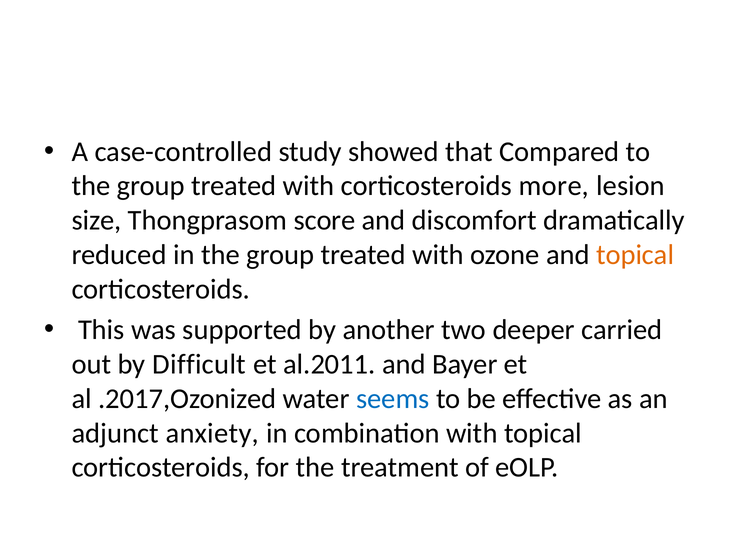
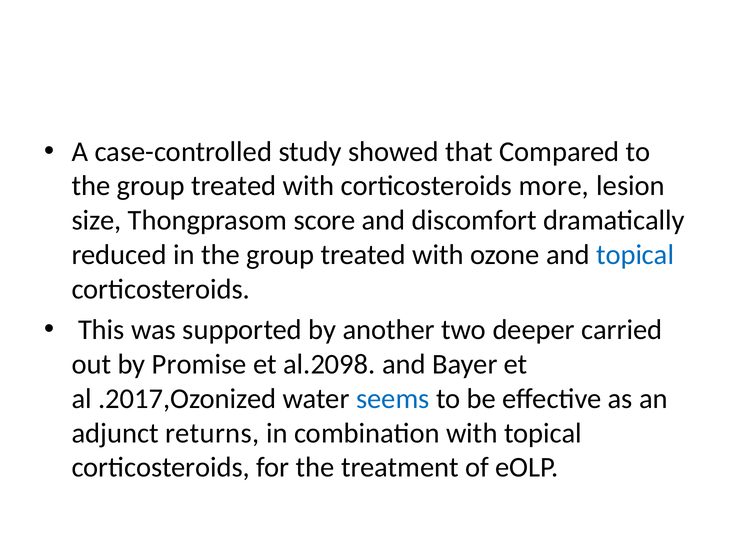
topical at (635, 254) colour: orange -> blue
Difficult: Difficult -> Promise
al.2011: al.2011 -> al.2098
anxiety: anxiety -> returns
